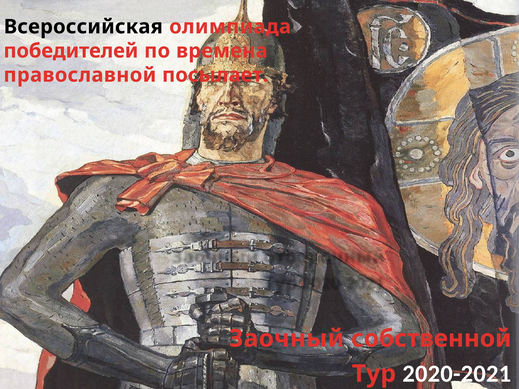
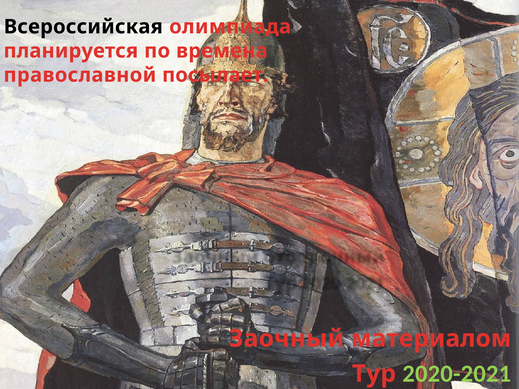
победителей: победителей -> планируется
собственной: собственной -> материалом
2020-2021 colour: white -> light green
